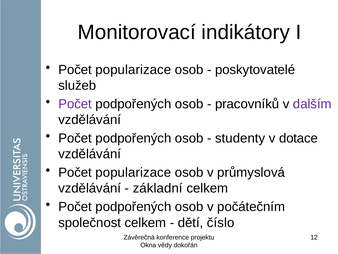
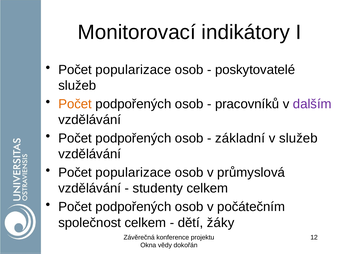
Počet at (75, 104) colour: purple -> orange
studenty: studenty -> základní
v dotace: dotace -> služeb
základní: základní -> studenty
číslo: číslo -> žáky
